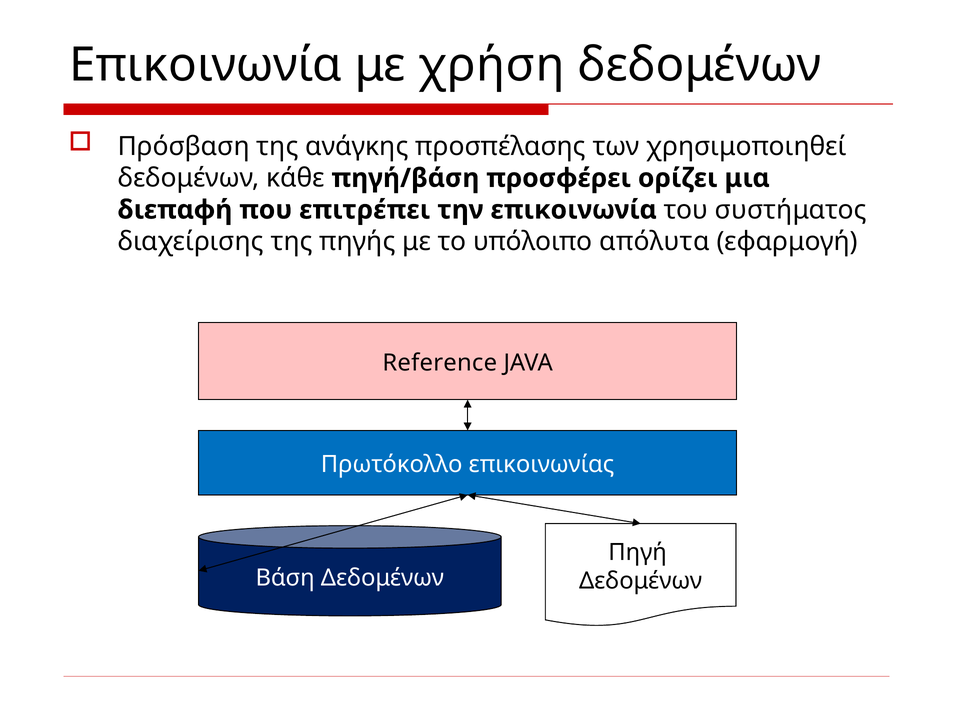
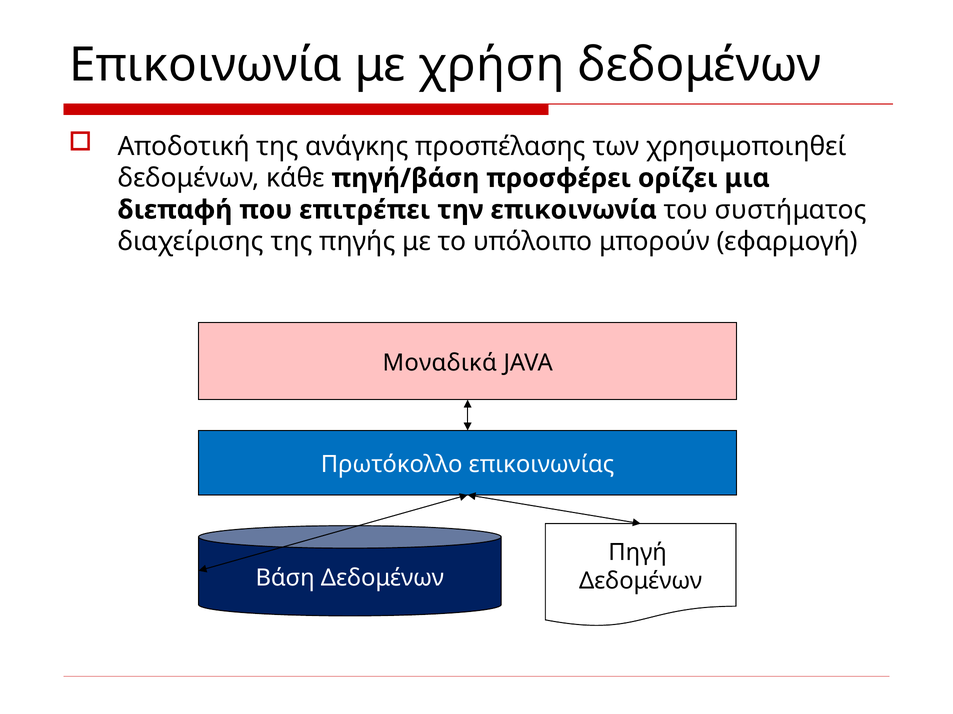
Πρόσβαση: Πρόσβαση -> Αποδοτική
απόλυτα: απόλυτα -> μπορούν
Reference: Reference -> Μοναδικά
